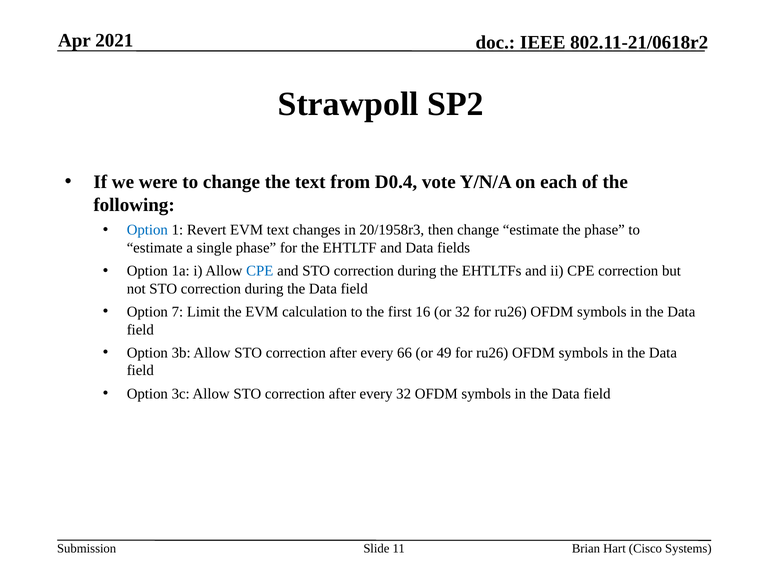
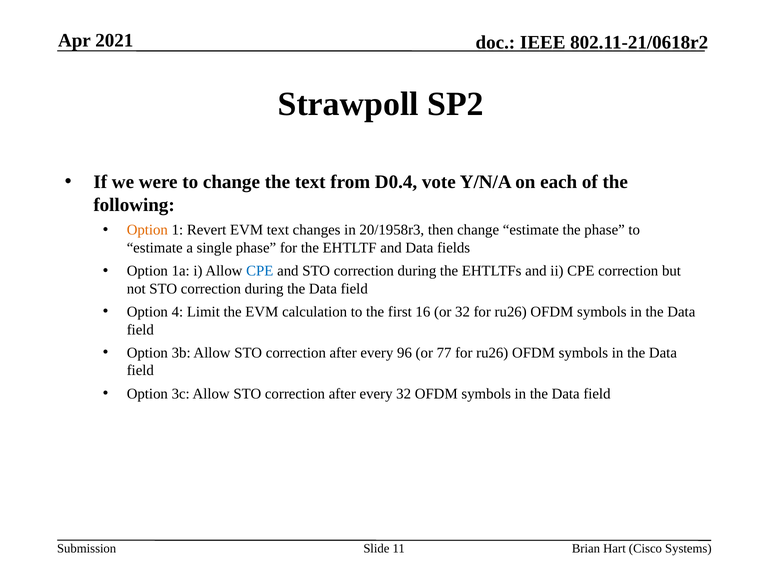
Option at (147, 230) colour: blue -> orange
7: 7 -> 4
66: 66 -> 96
49: 49 -> 77
